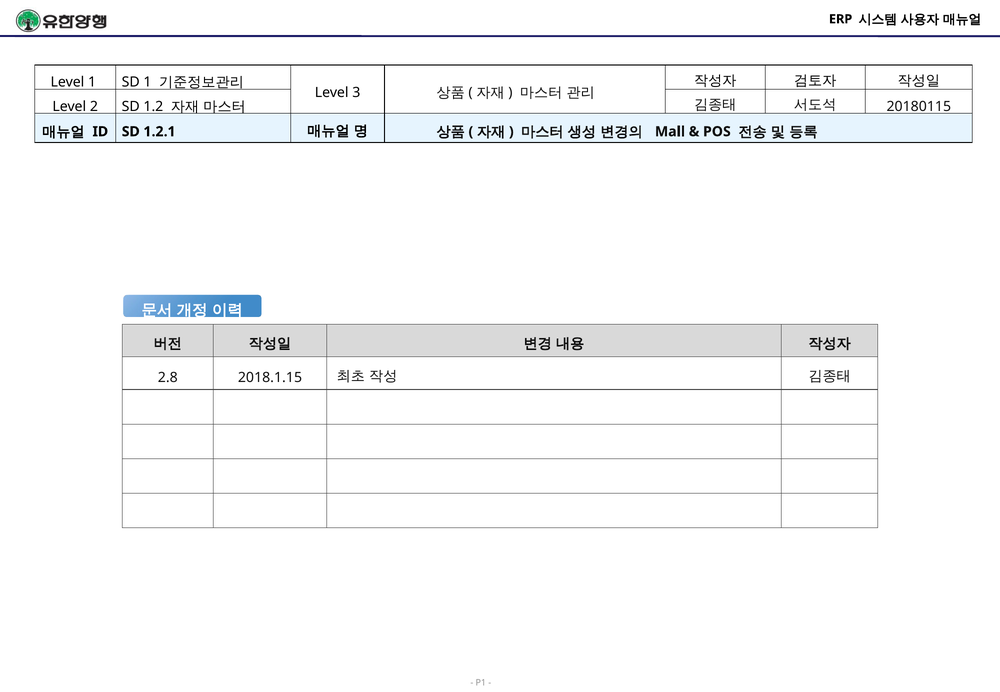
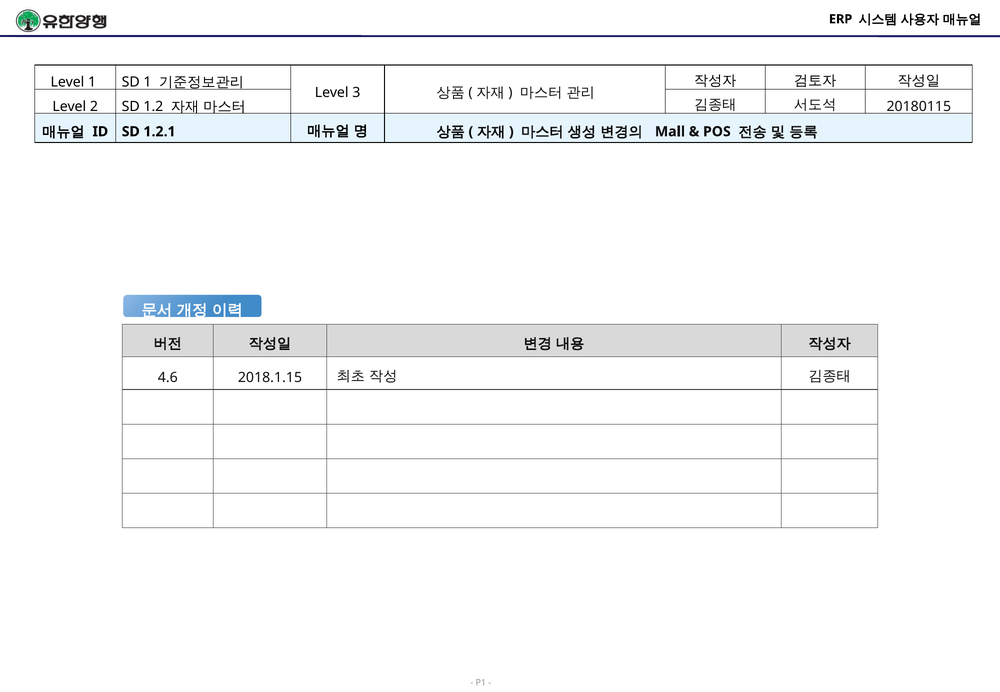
2.8: 2.8 -> 4.6
